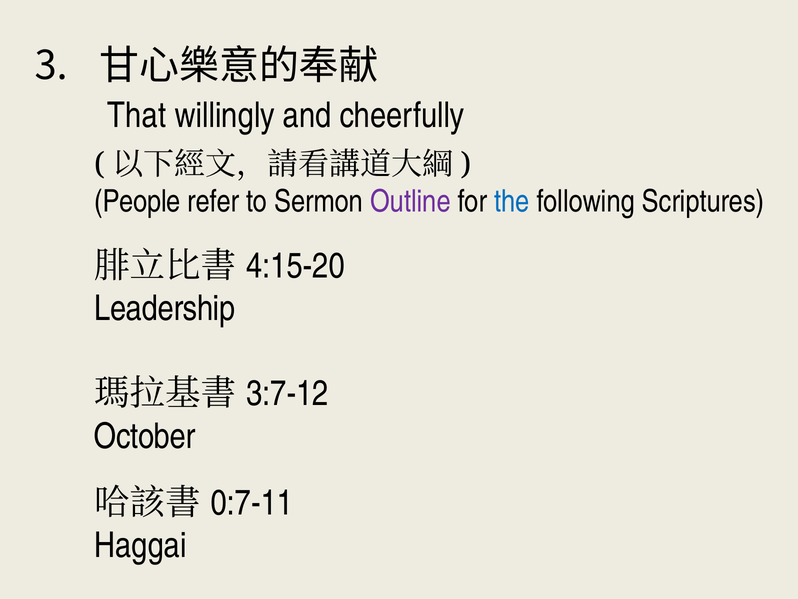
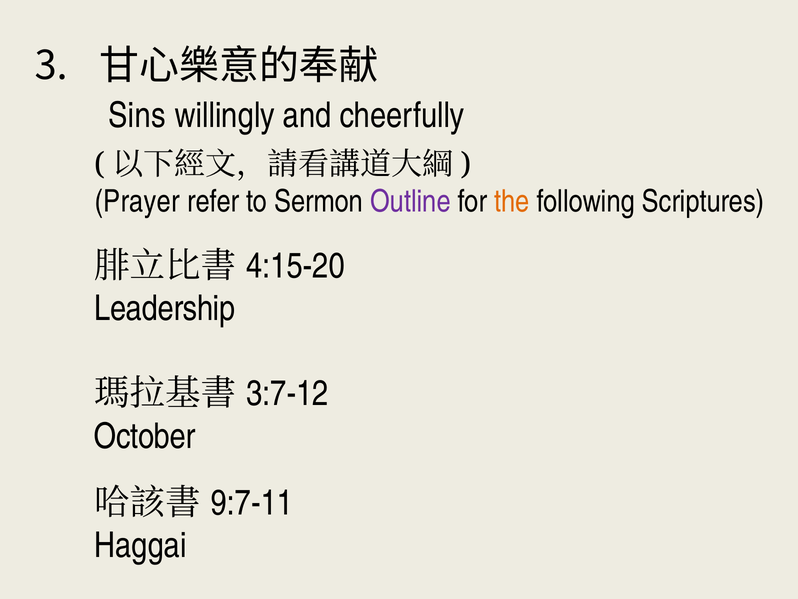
That: That -> Sins
People: People -> Prayer
the colour: blue -> orange
0:7-11: 0:7-11 -> 9:7-11
